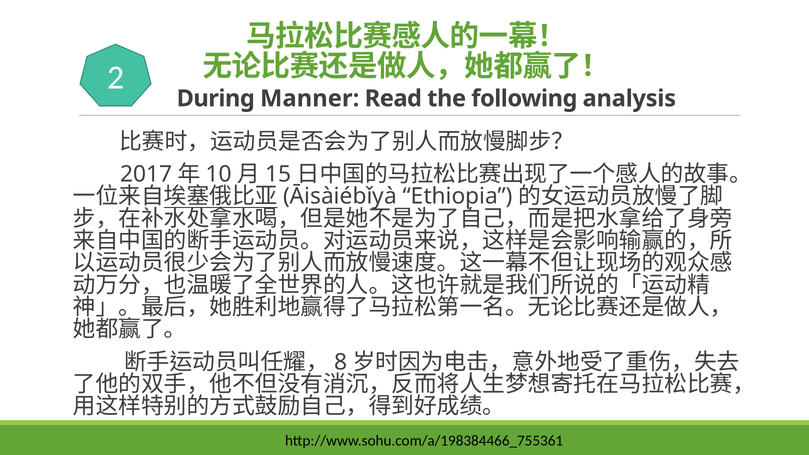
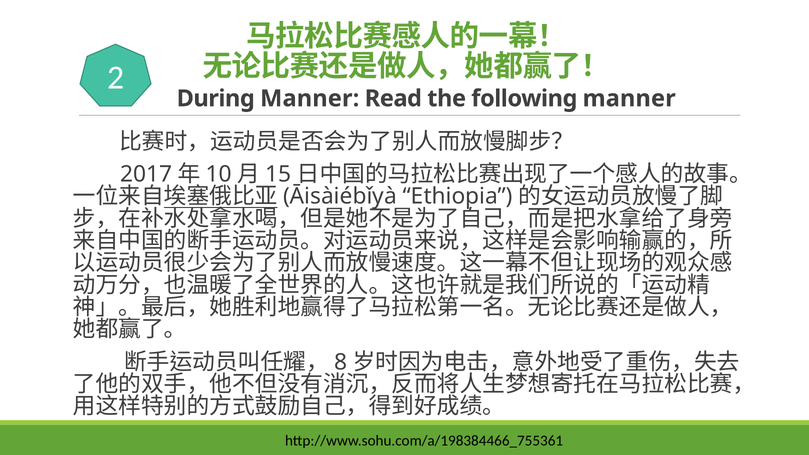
following analysis: analysis -> manner
